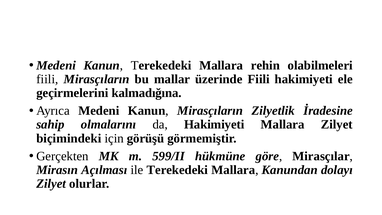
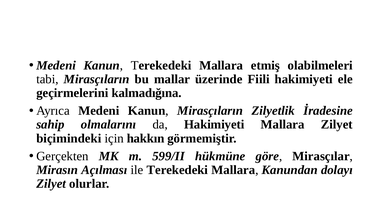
rehin: rehin -> etmiş
fiili at (47, 79): fiili -> tabi
görüşü: görüşü -> hakkın
